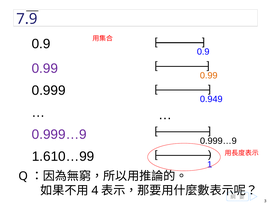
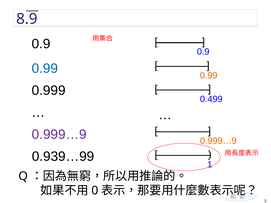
7.9: 7.9 -> 8.9
0.99 at (45, 69) colour: purple -> blue
0.949: 0.949 -> 0.499
0.999…9 at (218, 141) colour: black -> orange
1.610…99: 1.610…99 -> 0.939…99
4 at (95, 191): 4 -> 0
